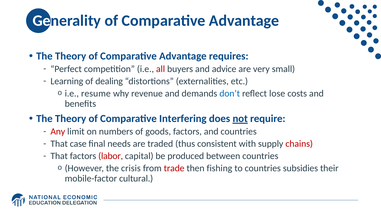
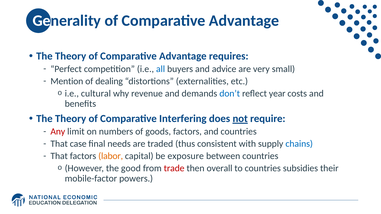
all colour: red -> blue
Learning: Learning -> Mention
resume: resume -> cultural
lose: lose -> year
chains colour: red -> blue
labor colour: red -> orange
produced: produced -> exposure
crisis: crisis -> good
fishing: fishing -> overall
cultural: cultural -> powers
